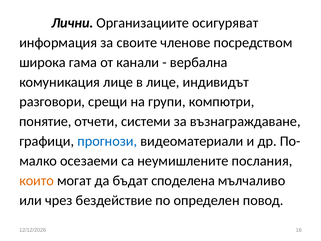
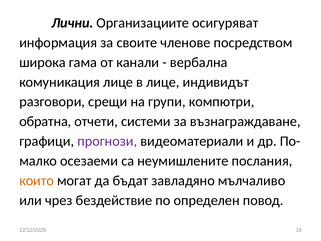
понятие: понятие -> обратна
прогнози colour: blue -> purple
споделена: споделена -> завладяно
